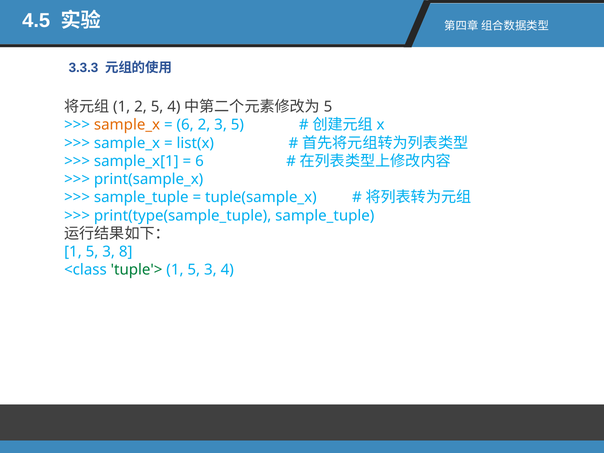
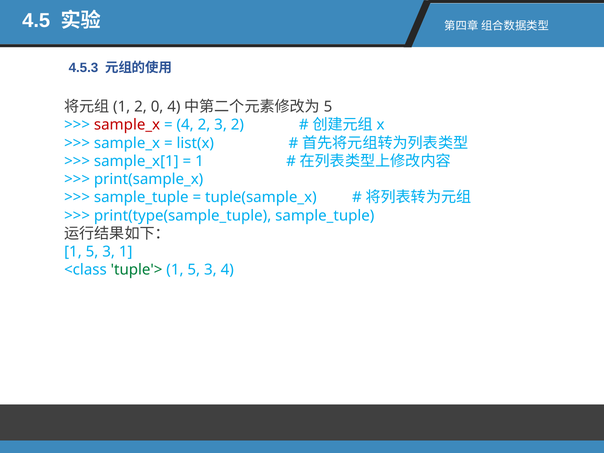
3.3.3: 3.3.3 -> 4.5.3
2 5: 5 -> 0
sample_x at (127, 125) colour: orange -> red
6 at (185, 125): 6 -> 4
3 5: 5 -> 2
6 at (199, 161): 6 -> 1
3 8: 8 -> 1
